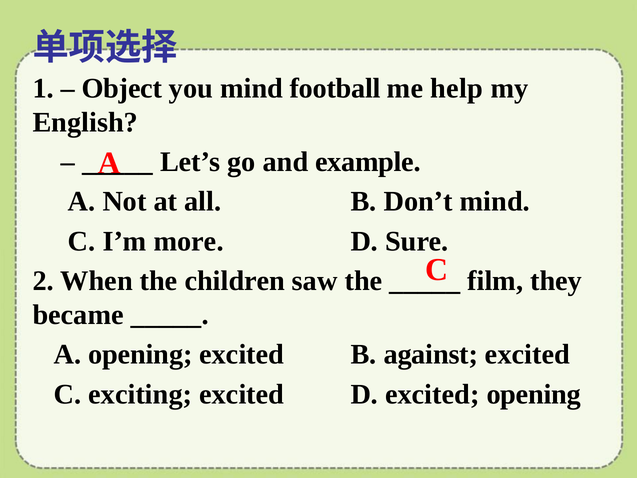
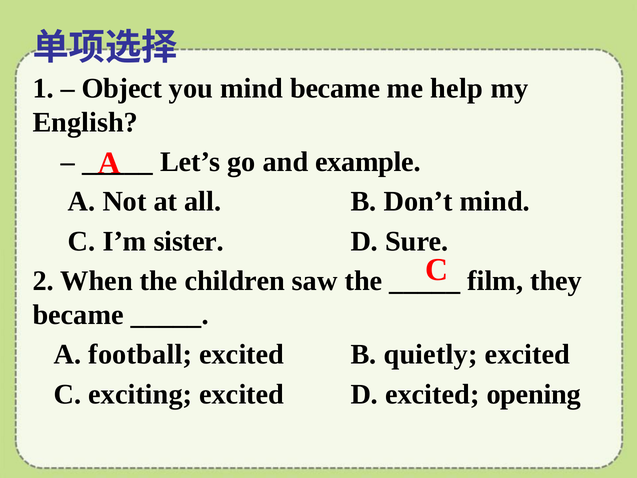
mind football: football -> became
more: more -> sister
A opening: opening -> football
against: against -> quietly
